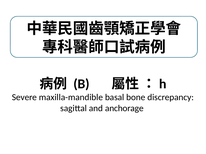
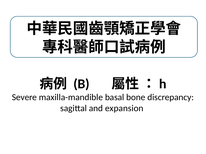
anchorage: anchorage -> expansion
